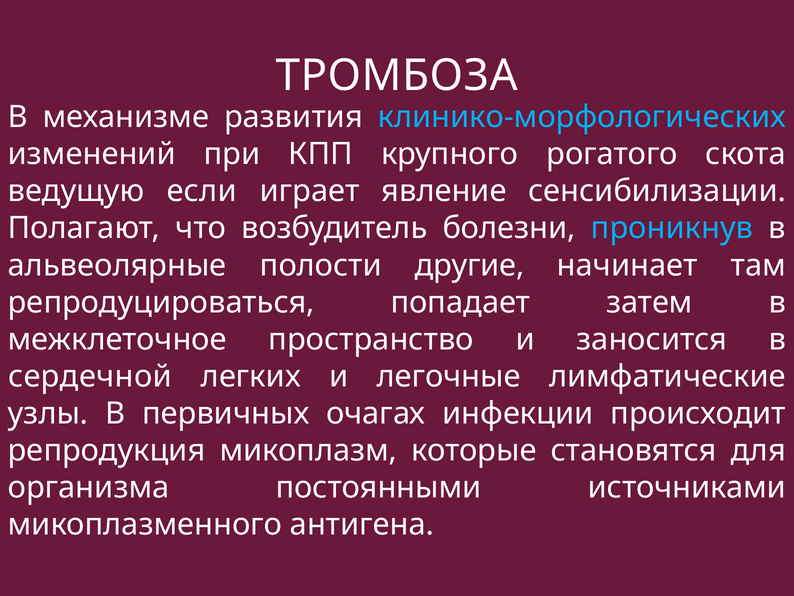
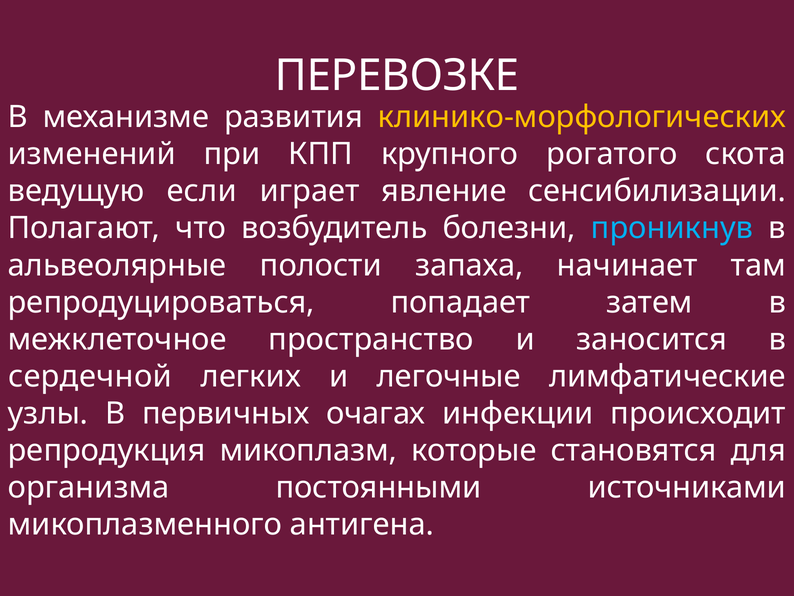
ТРОМБОЗА: ТРОМБОЗА -> ПЕРЕВОЗКЕ
клинико-морфологических colour: light blue -> yellow
другие: другие -> запаха
